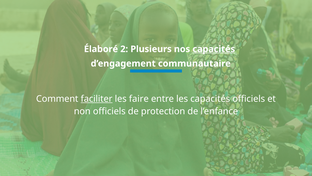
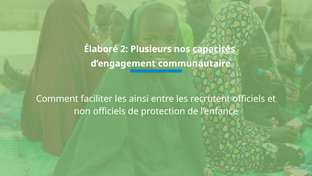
faciliter underline: present -> none
faire: faire -> ainsi
les capacités: capacités -> recrutent
